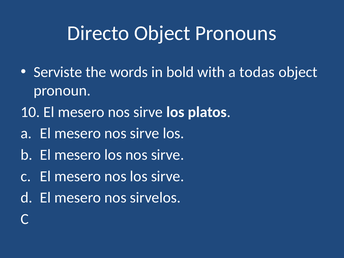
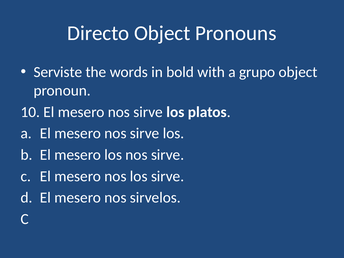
todas: todas -> grupo
